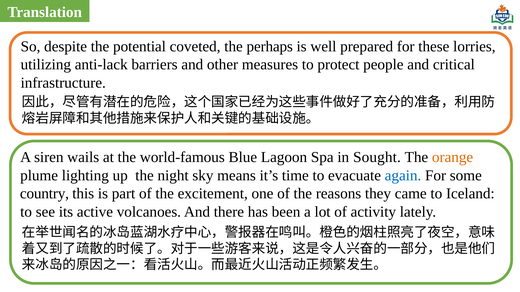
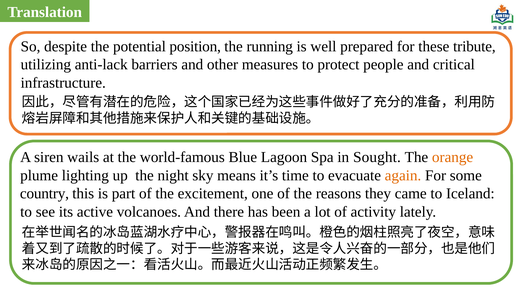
coveted: coveted -> position
perhaps: perhaps -> running
lorries: lorries -> tribute
again colour: blue -> orange
